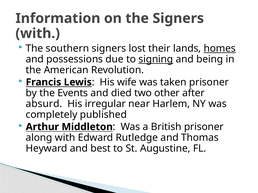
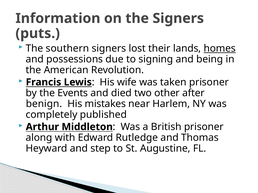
with at (38, 33): with -> puts
signing underline: present -> none
absurd: absurd -> benign
irregular: irregular -> mistakes
best: best -> step
